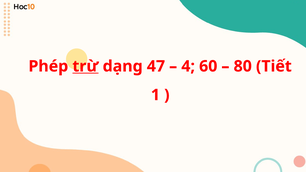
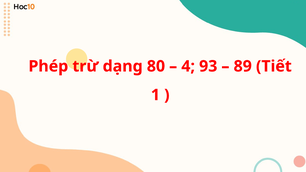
trừ underline: present -> none
47: 47 -> 80
60: 60 -> 93
80: 80 -> 89
